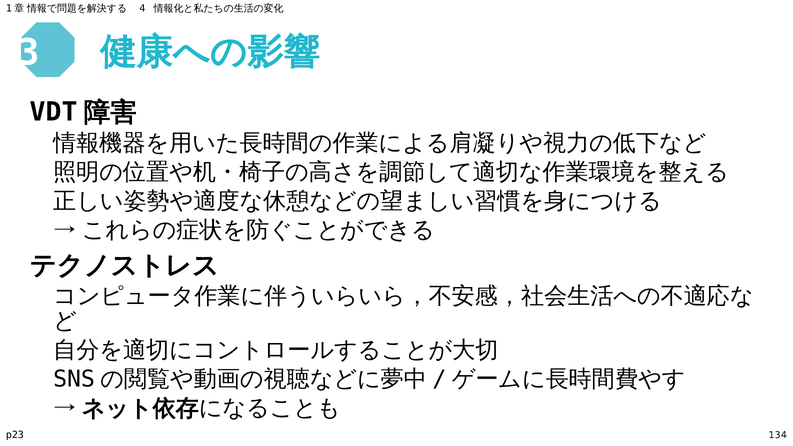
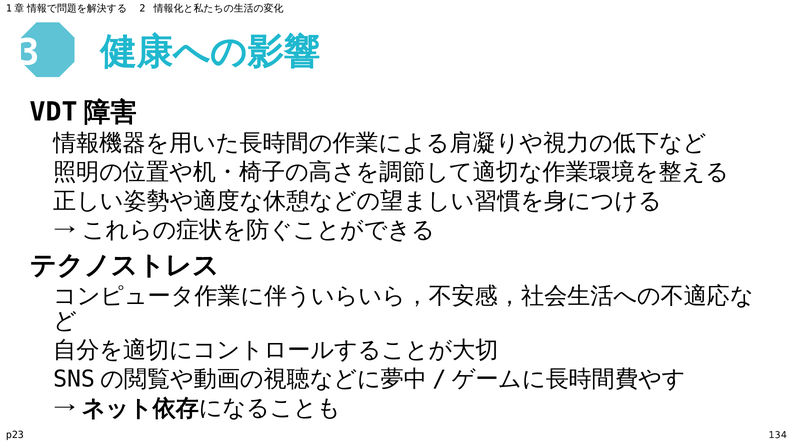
4: 4 -> 2
